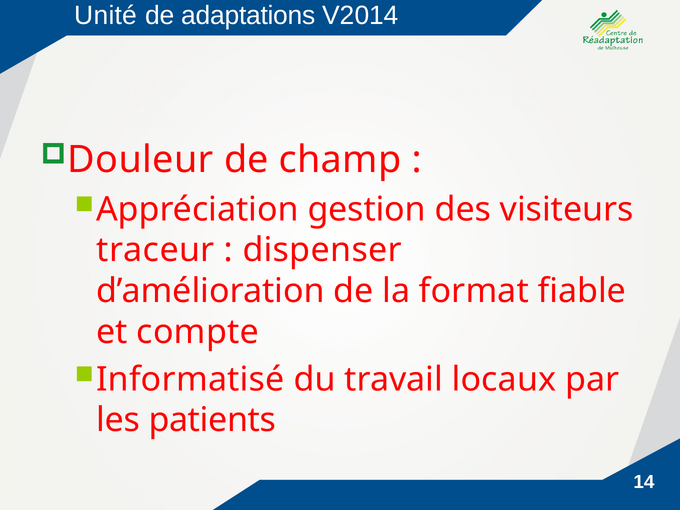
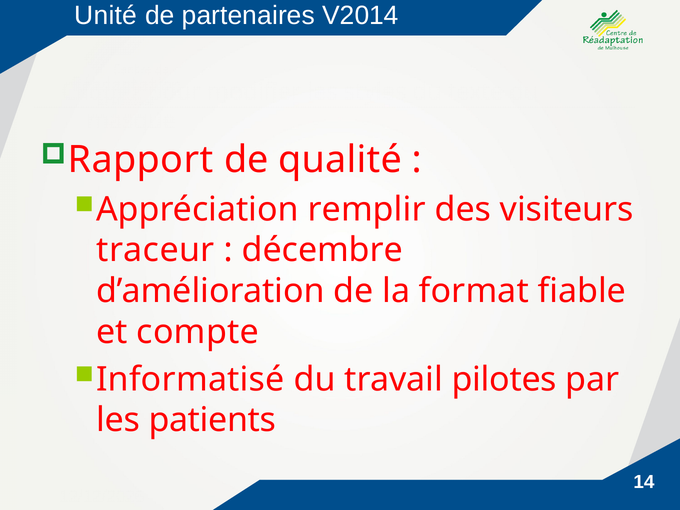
adaptations: adaptations -> partenaires
Douleur: Douleur -> Rapport
champ: champ -> qualité
gestion: gestion -> remplir
dispenser: dispenser -> décembre
locaux: locaux -> pilotes
